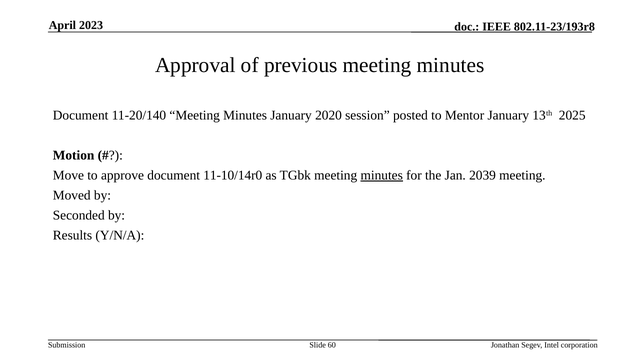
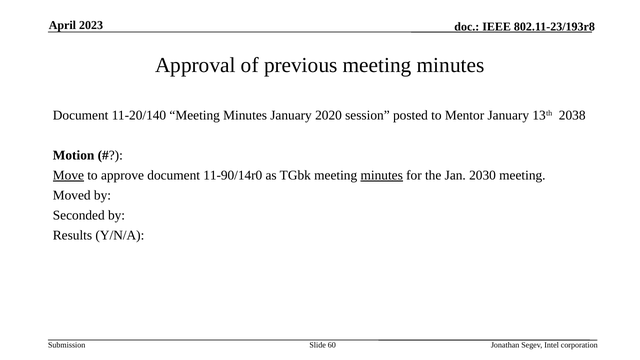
2025: 2025 -> 2038
Move underline: none -> present
11-10/14r0: 11-10/14r0 -> 11-90/14r0
2039: 2039 -> 2030
